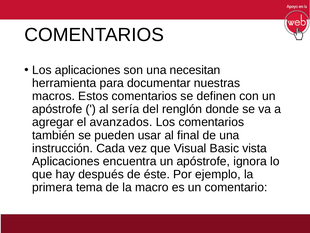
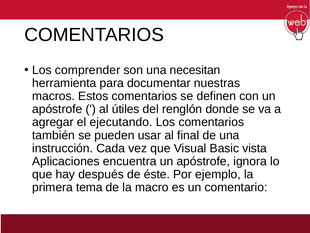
Los aplicaciones: aplicaciones -> comprender
sería: sería -> útiles
avanzados: avanzados -> ejecutando
